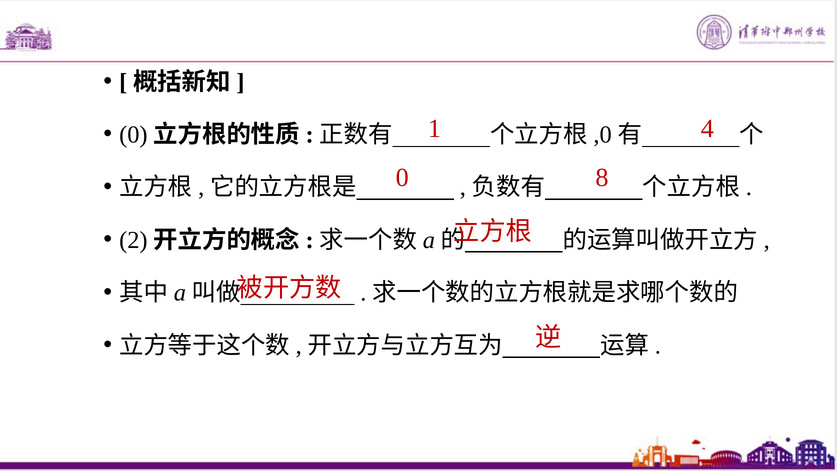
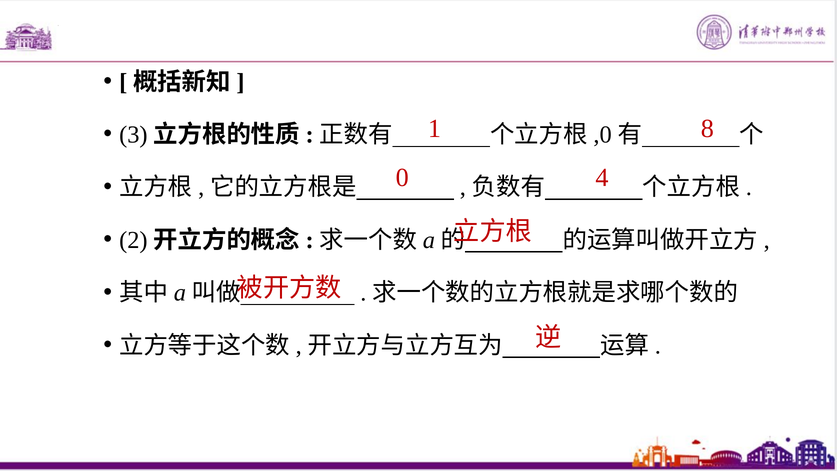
4: 4 -> 8
0 at (133, 135): 0 -> 3
8: 8 -> 4
